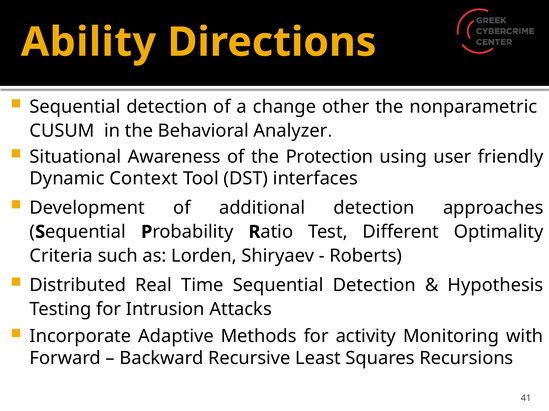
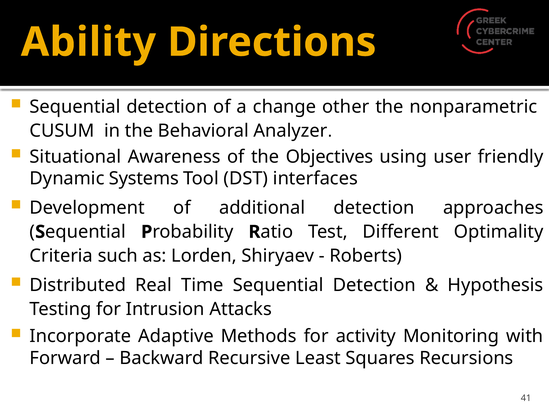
Protection: Protection -> Objectives
Context: Context -> Systems
